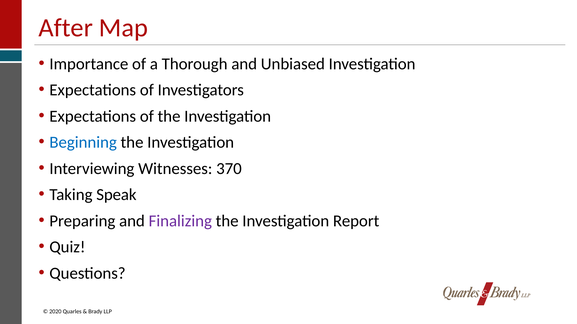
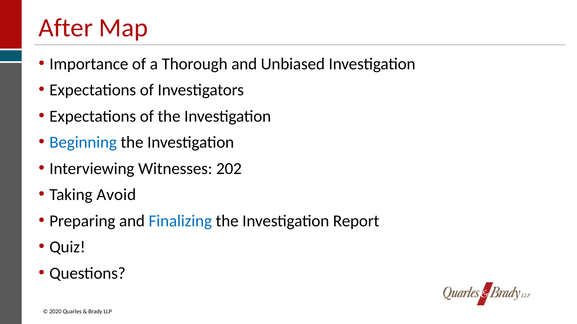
370: 370 -> 202
Speak: Speak -> Avoid
Finalizing colour: purple -> blue
